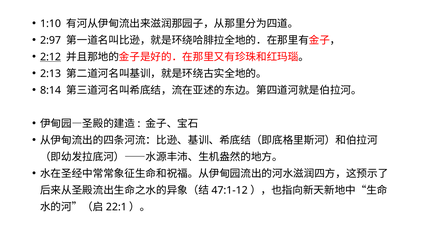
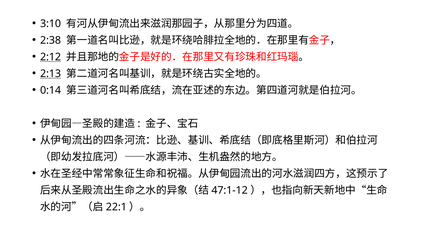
1:10: 1:10 -> 3:10
2:97: 2:97 -> 2:38
2:13 underline: none -> present
8:14: 8:14 -> 0:14
